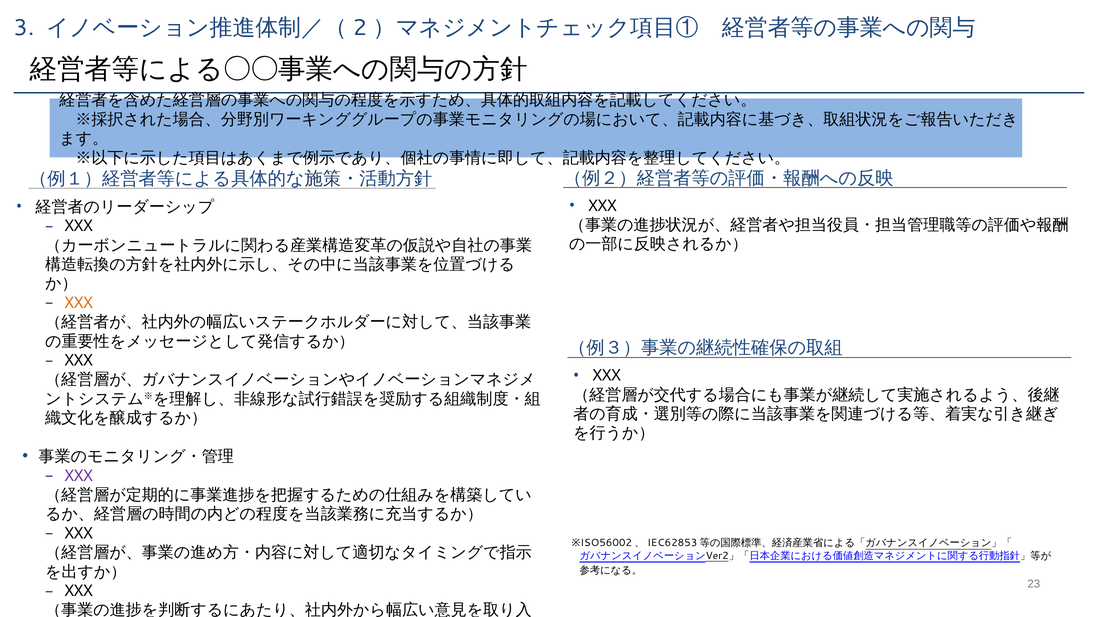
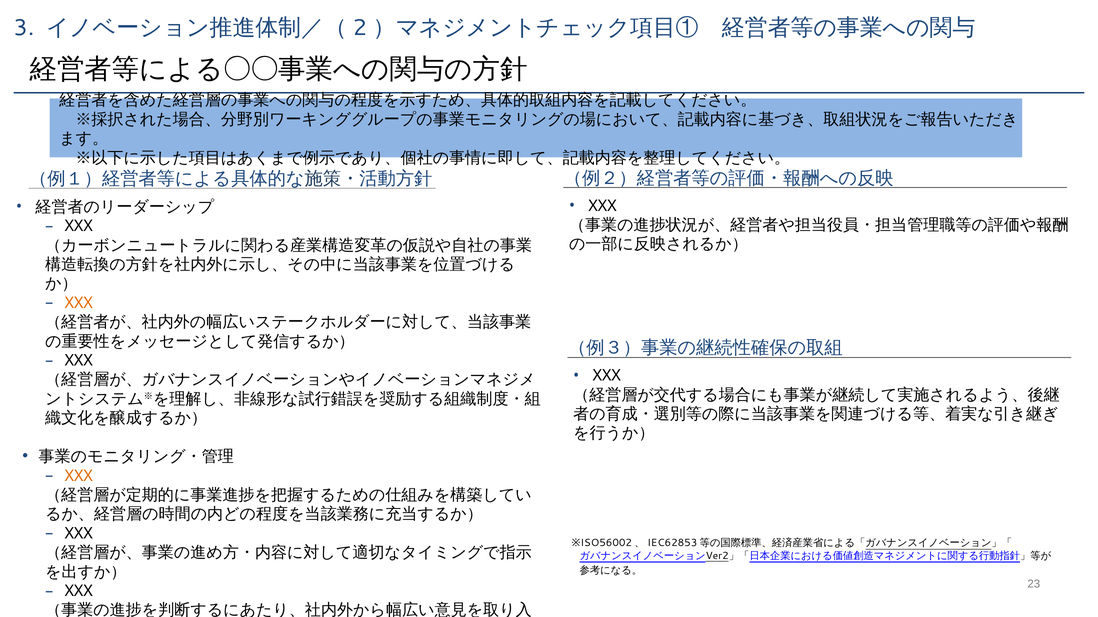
XXX at (79, 476) colour: purple -> orange
